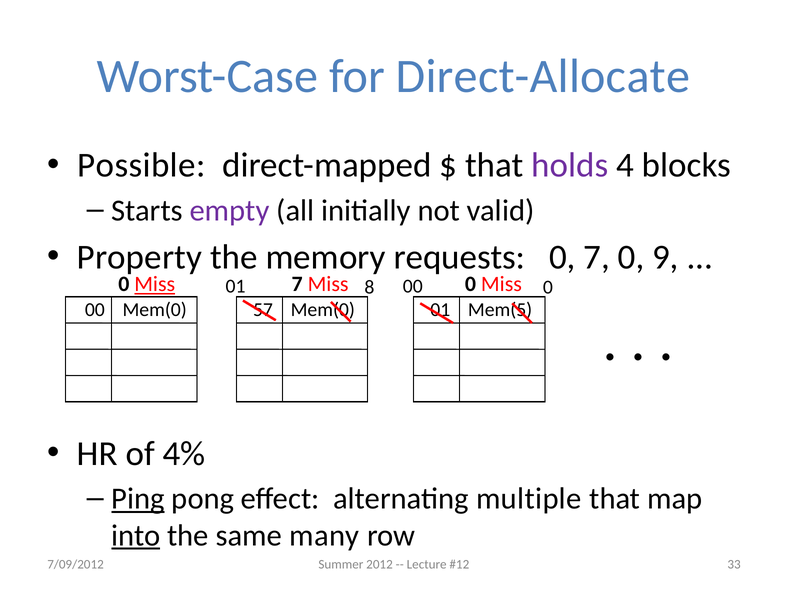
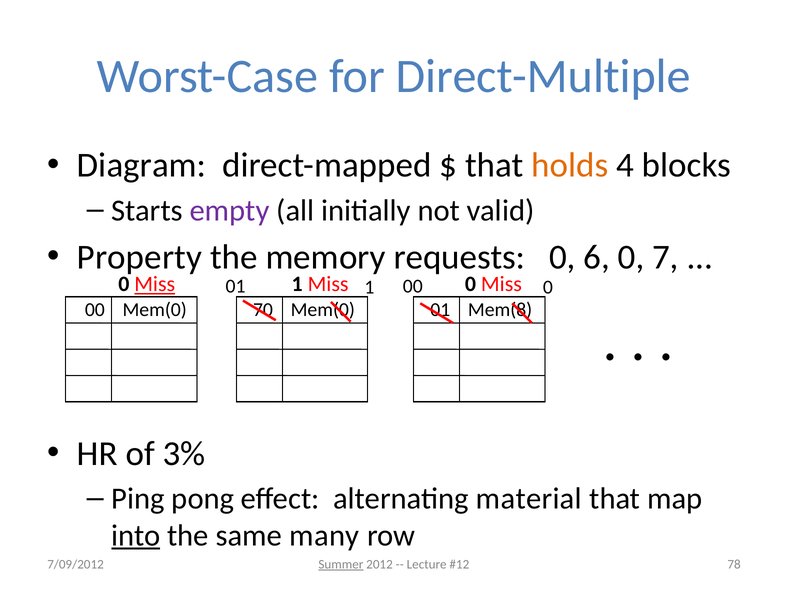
Direct-Allocate: Direct-Allocate -> Direct-Multiple
Possible: Possible -> Diagram
holds colour: purple -> orange
7 at (597, 257): 7 -> 6
9: 9 -> 7
7 at (297, 284): 7 -> 1
01 8: 8 -> 1
57: 57 -> 70
Mem(5: Mem(5 -> Mem(8
4%: 4% -> 3%
Ping underline: present -> none
multiple: multiple -> material
Summer underline: none -> present
33: 33 -> 78
